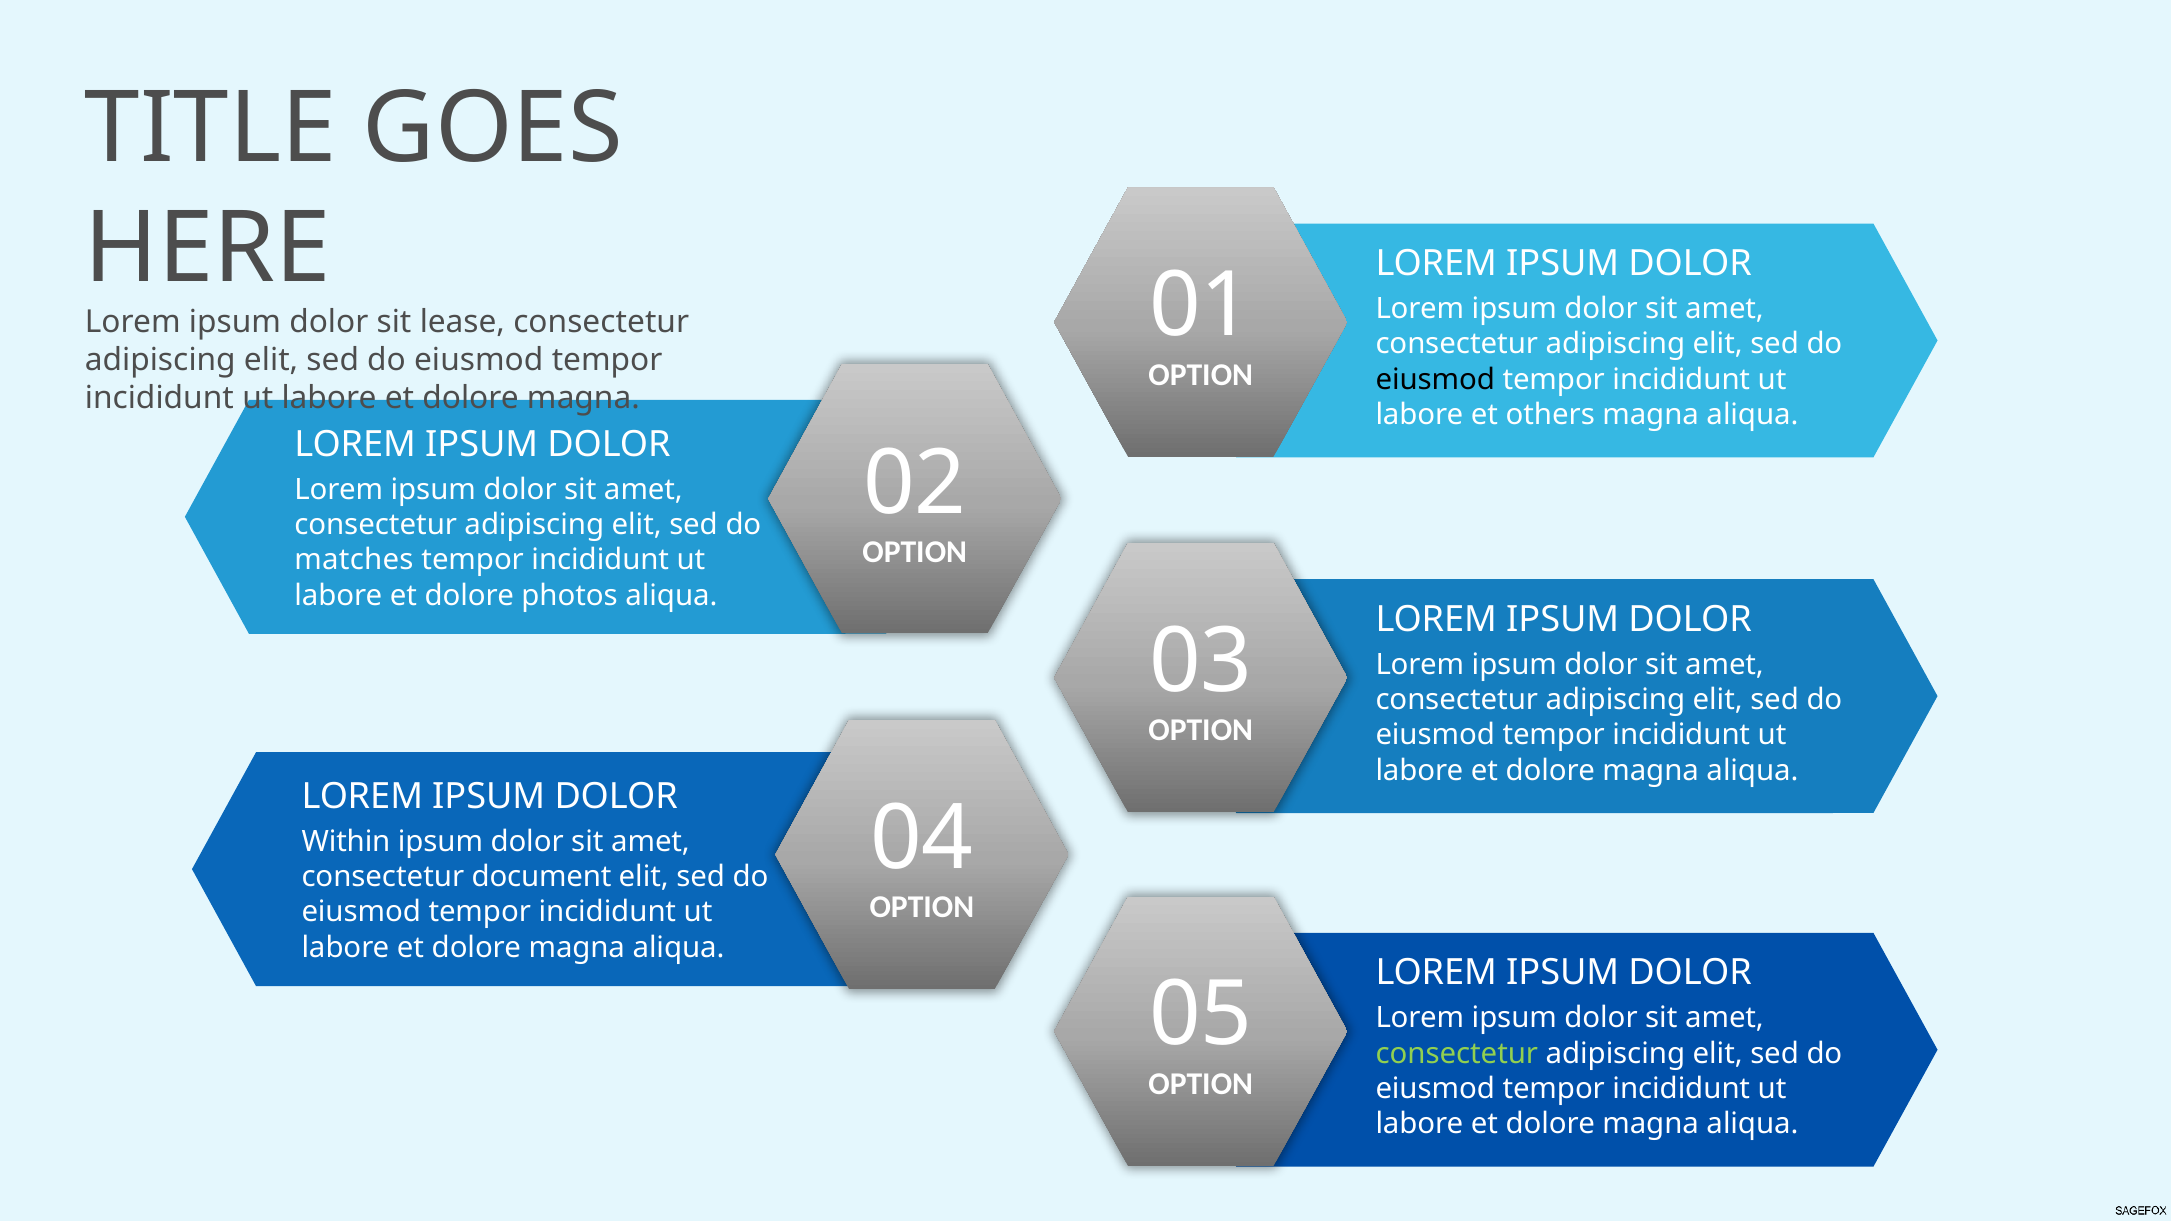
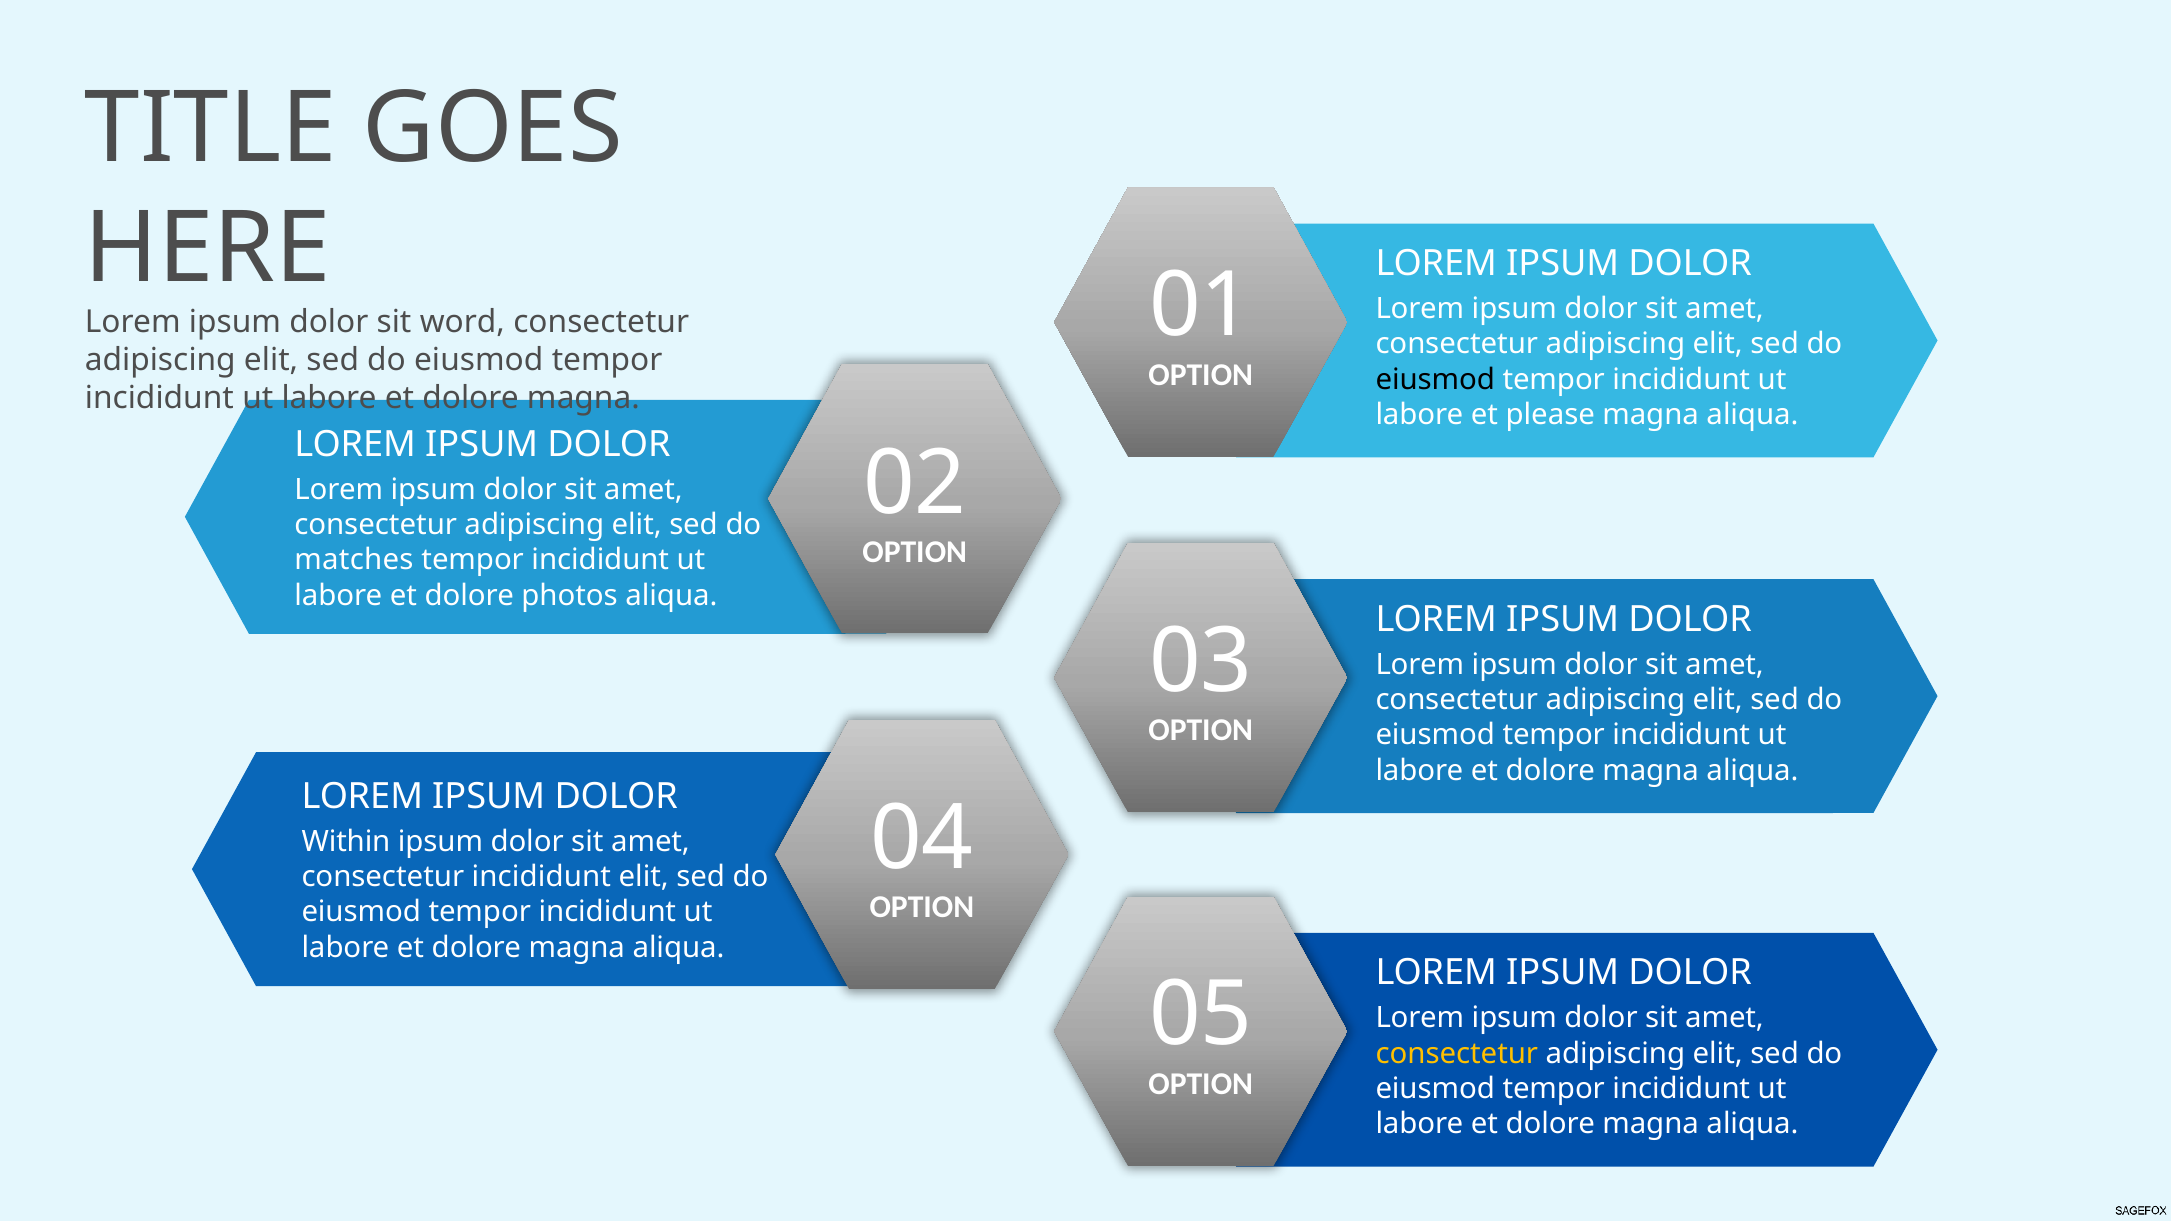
lease: lease -> word
others: others -> please
consectetur document: document -> incididunt
consectetur at (1457, 1054) colour: light green -> yellow
